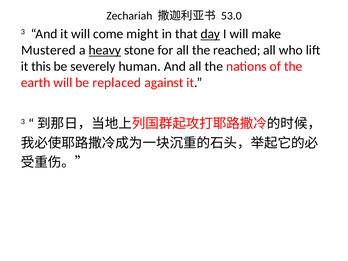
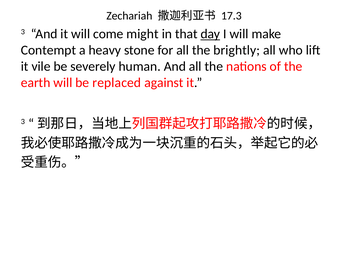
53.0: 53.0 -> 17.3
Mustered: Mustered -> Contempt
heavy underline: present -> none
reached: reached -> brightly
this: this -> vile
